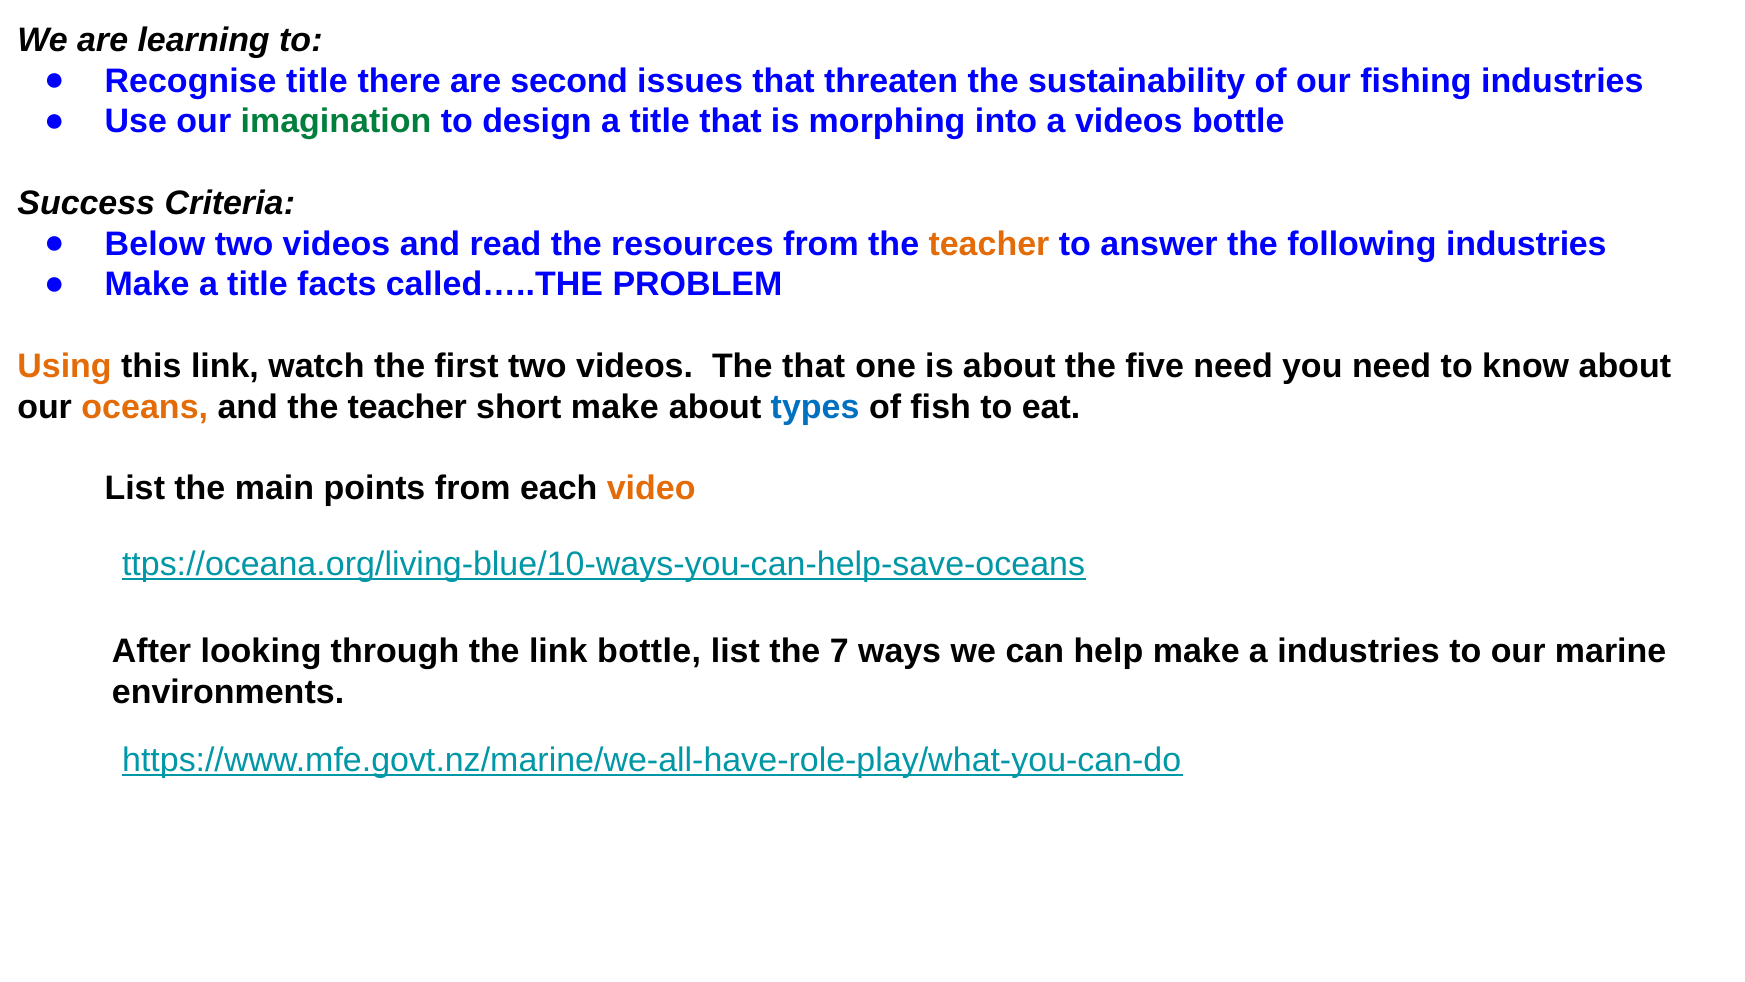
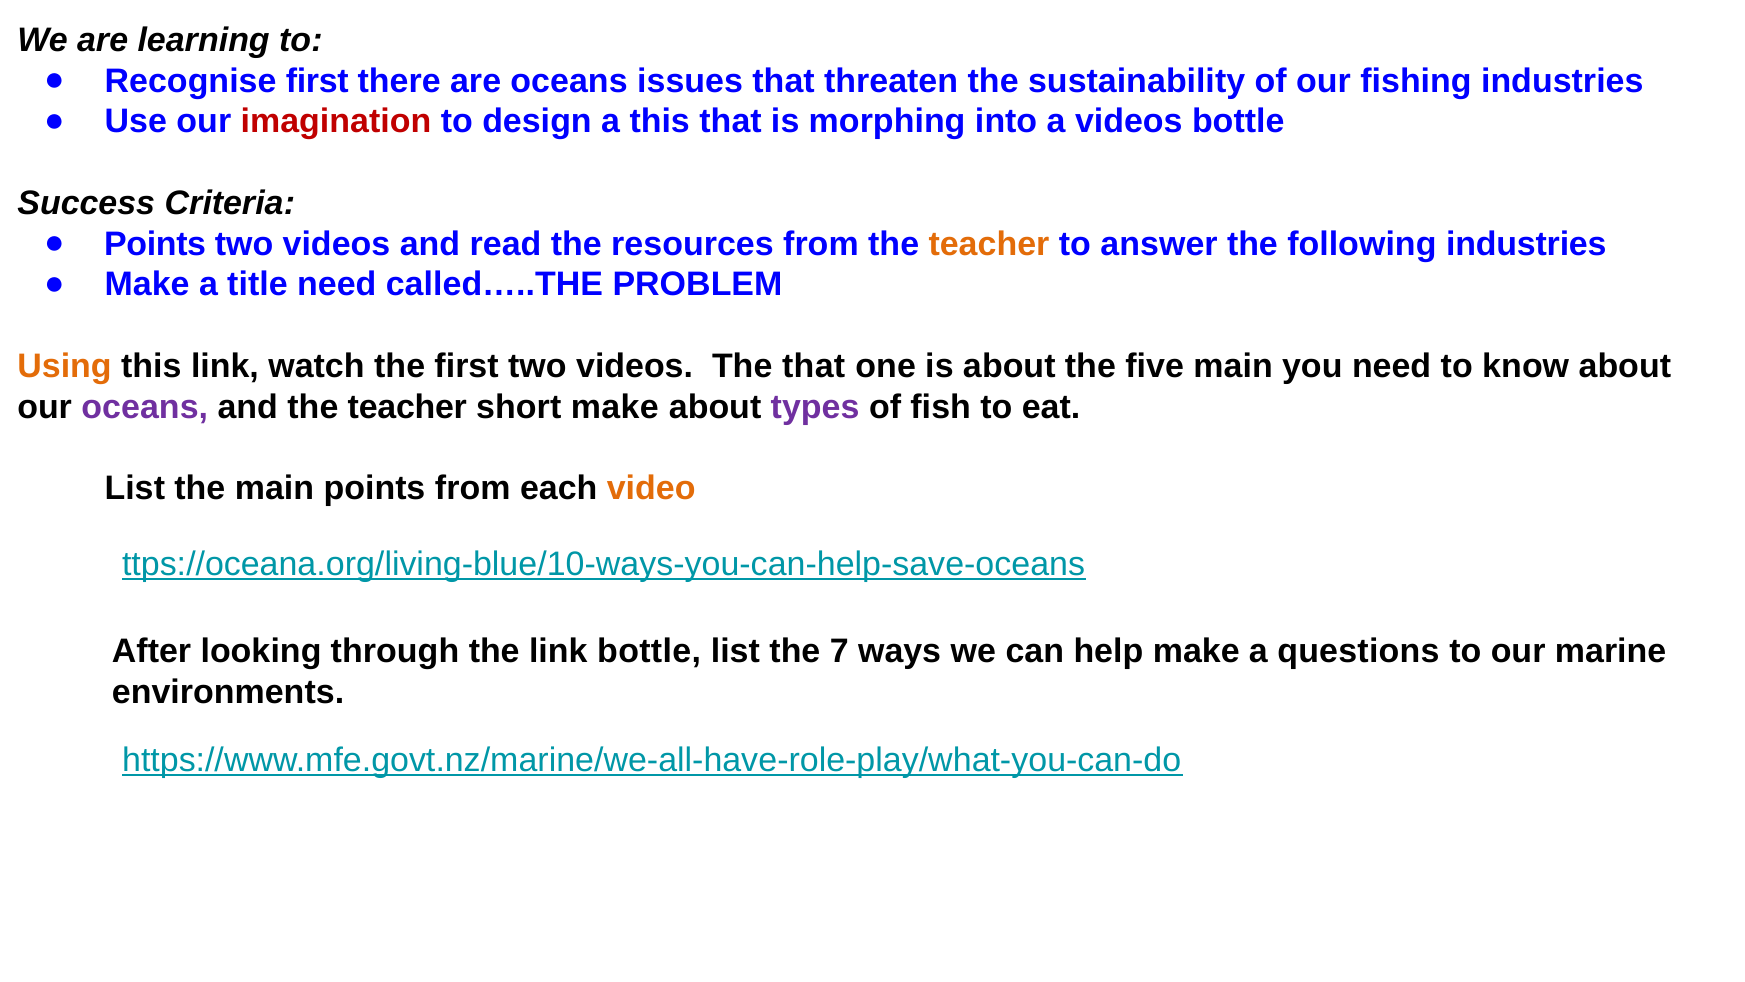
Recognise title: title -> first
are second: second -> oceans
imagination colour: green -> red
design a title: title -> this
Below at (155, 244): Below -> Points
title facts: facts -> need
five need: need -> main
oceans at (145, 407) colour: orange -> purple
types colour: blue -> purple
a industries: industries -> questions
